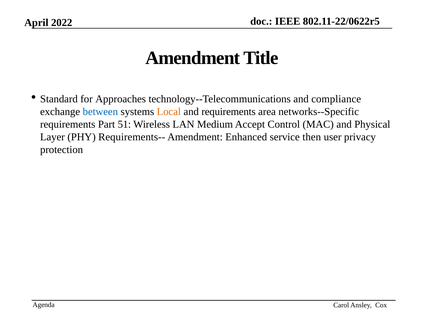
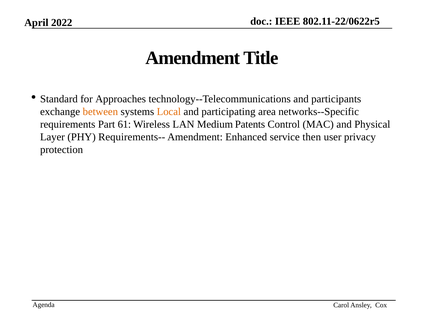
compliance: compliance -> participants
between colour: blue -> orange
and requirements: requirements -> participating
51: 51 -> 61
Accept: Accept -> Patents
